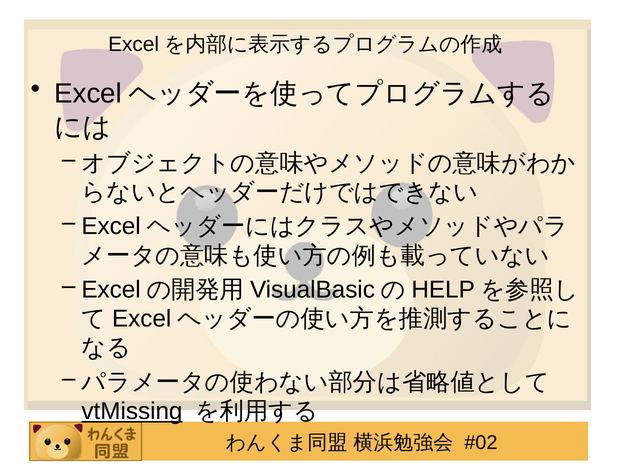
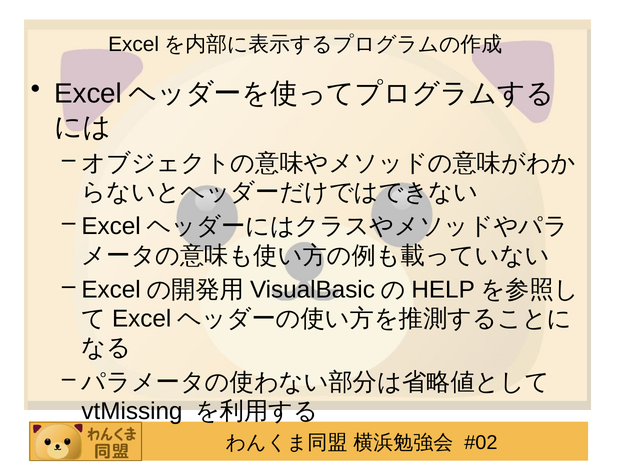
vtMissing underline: present -> none
